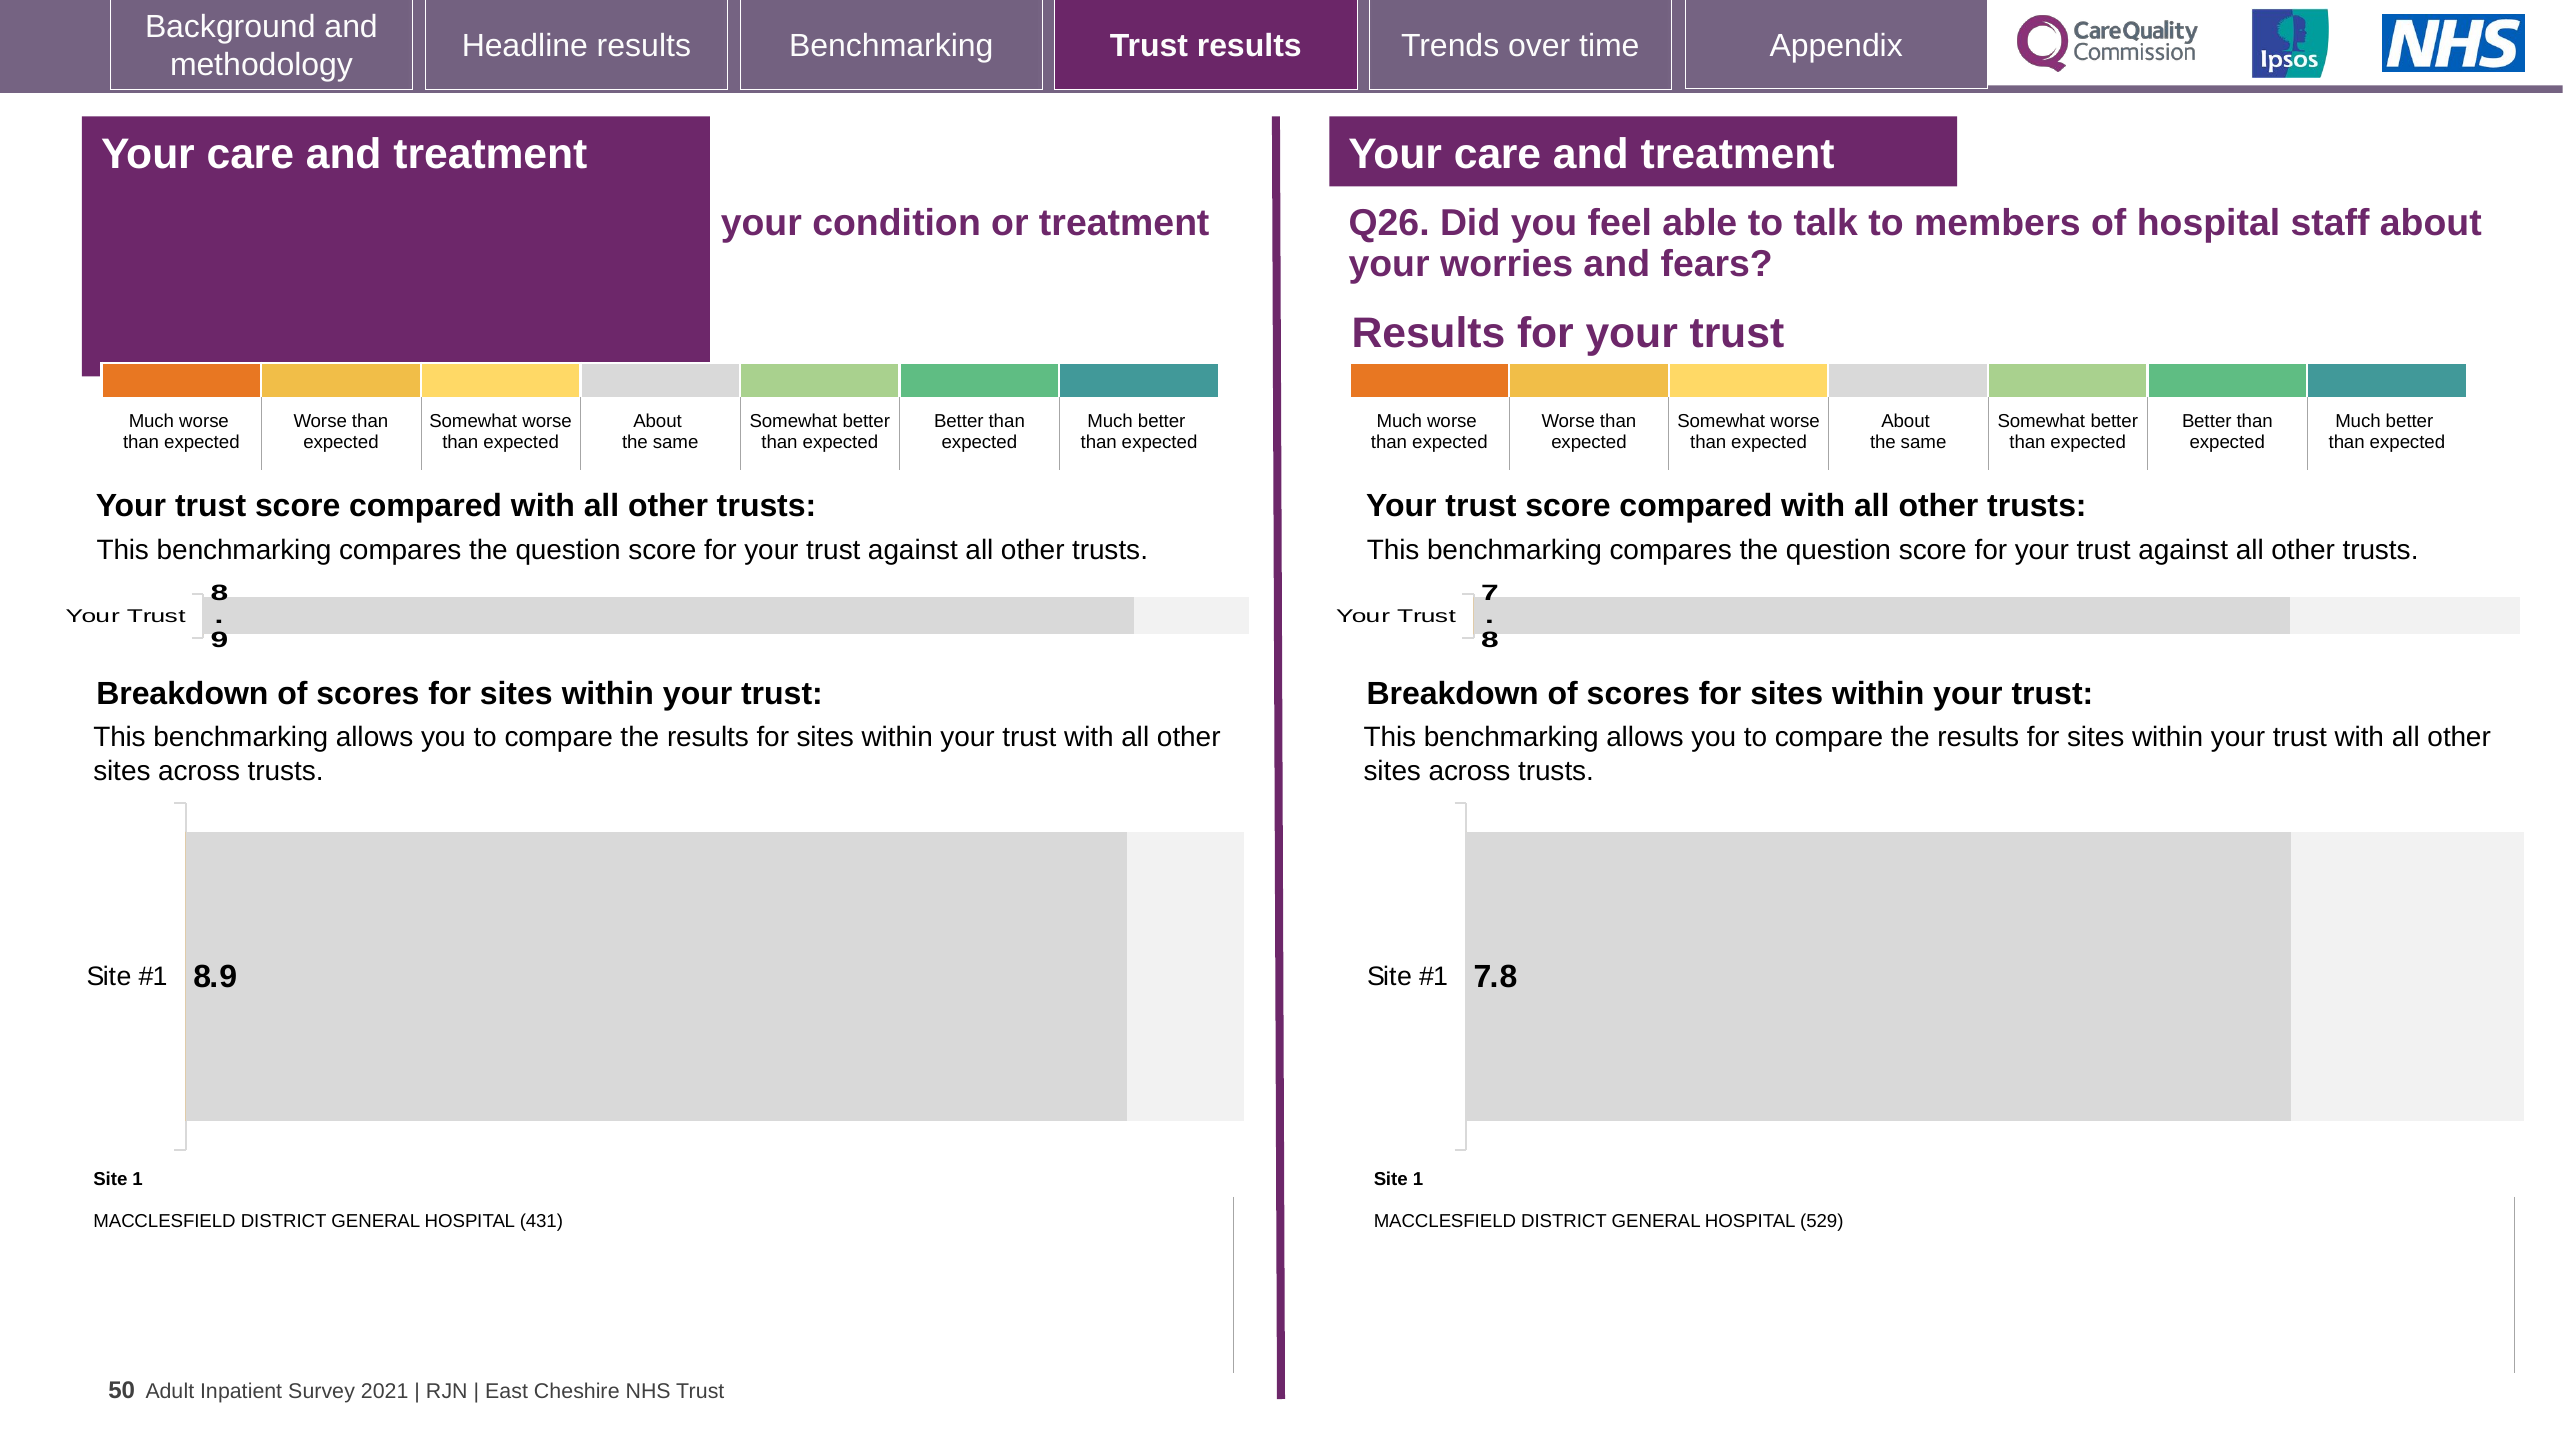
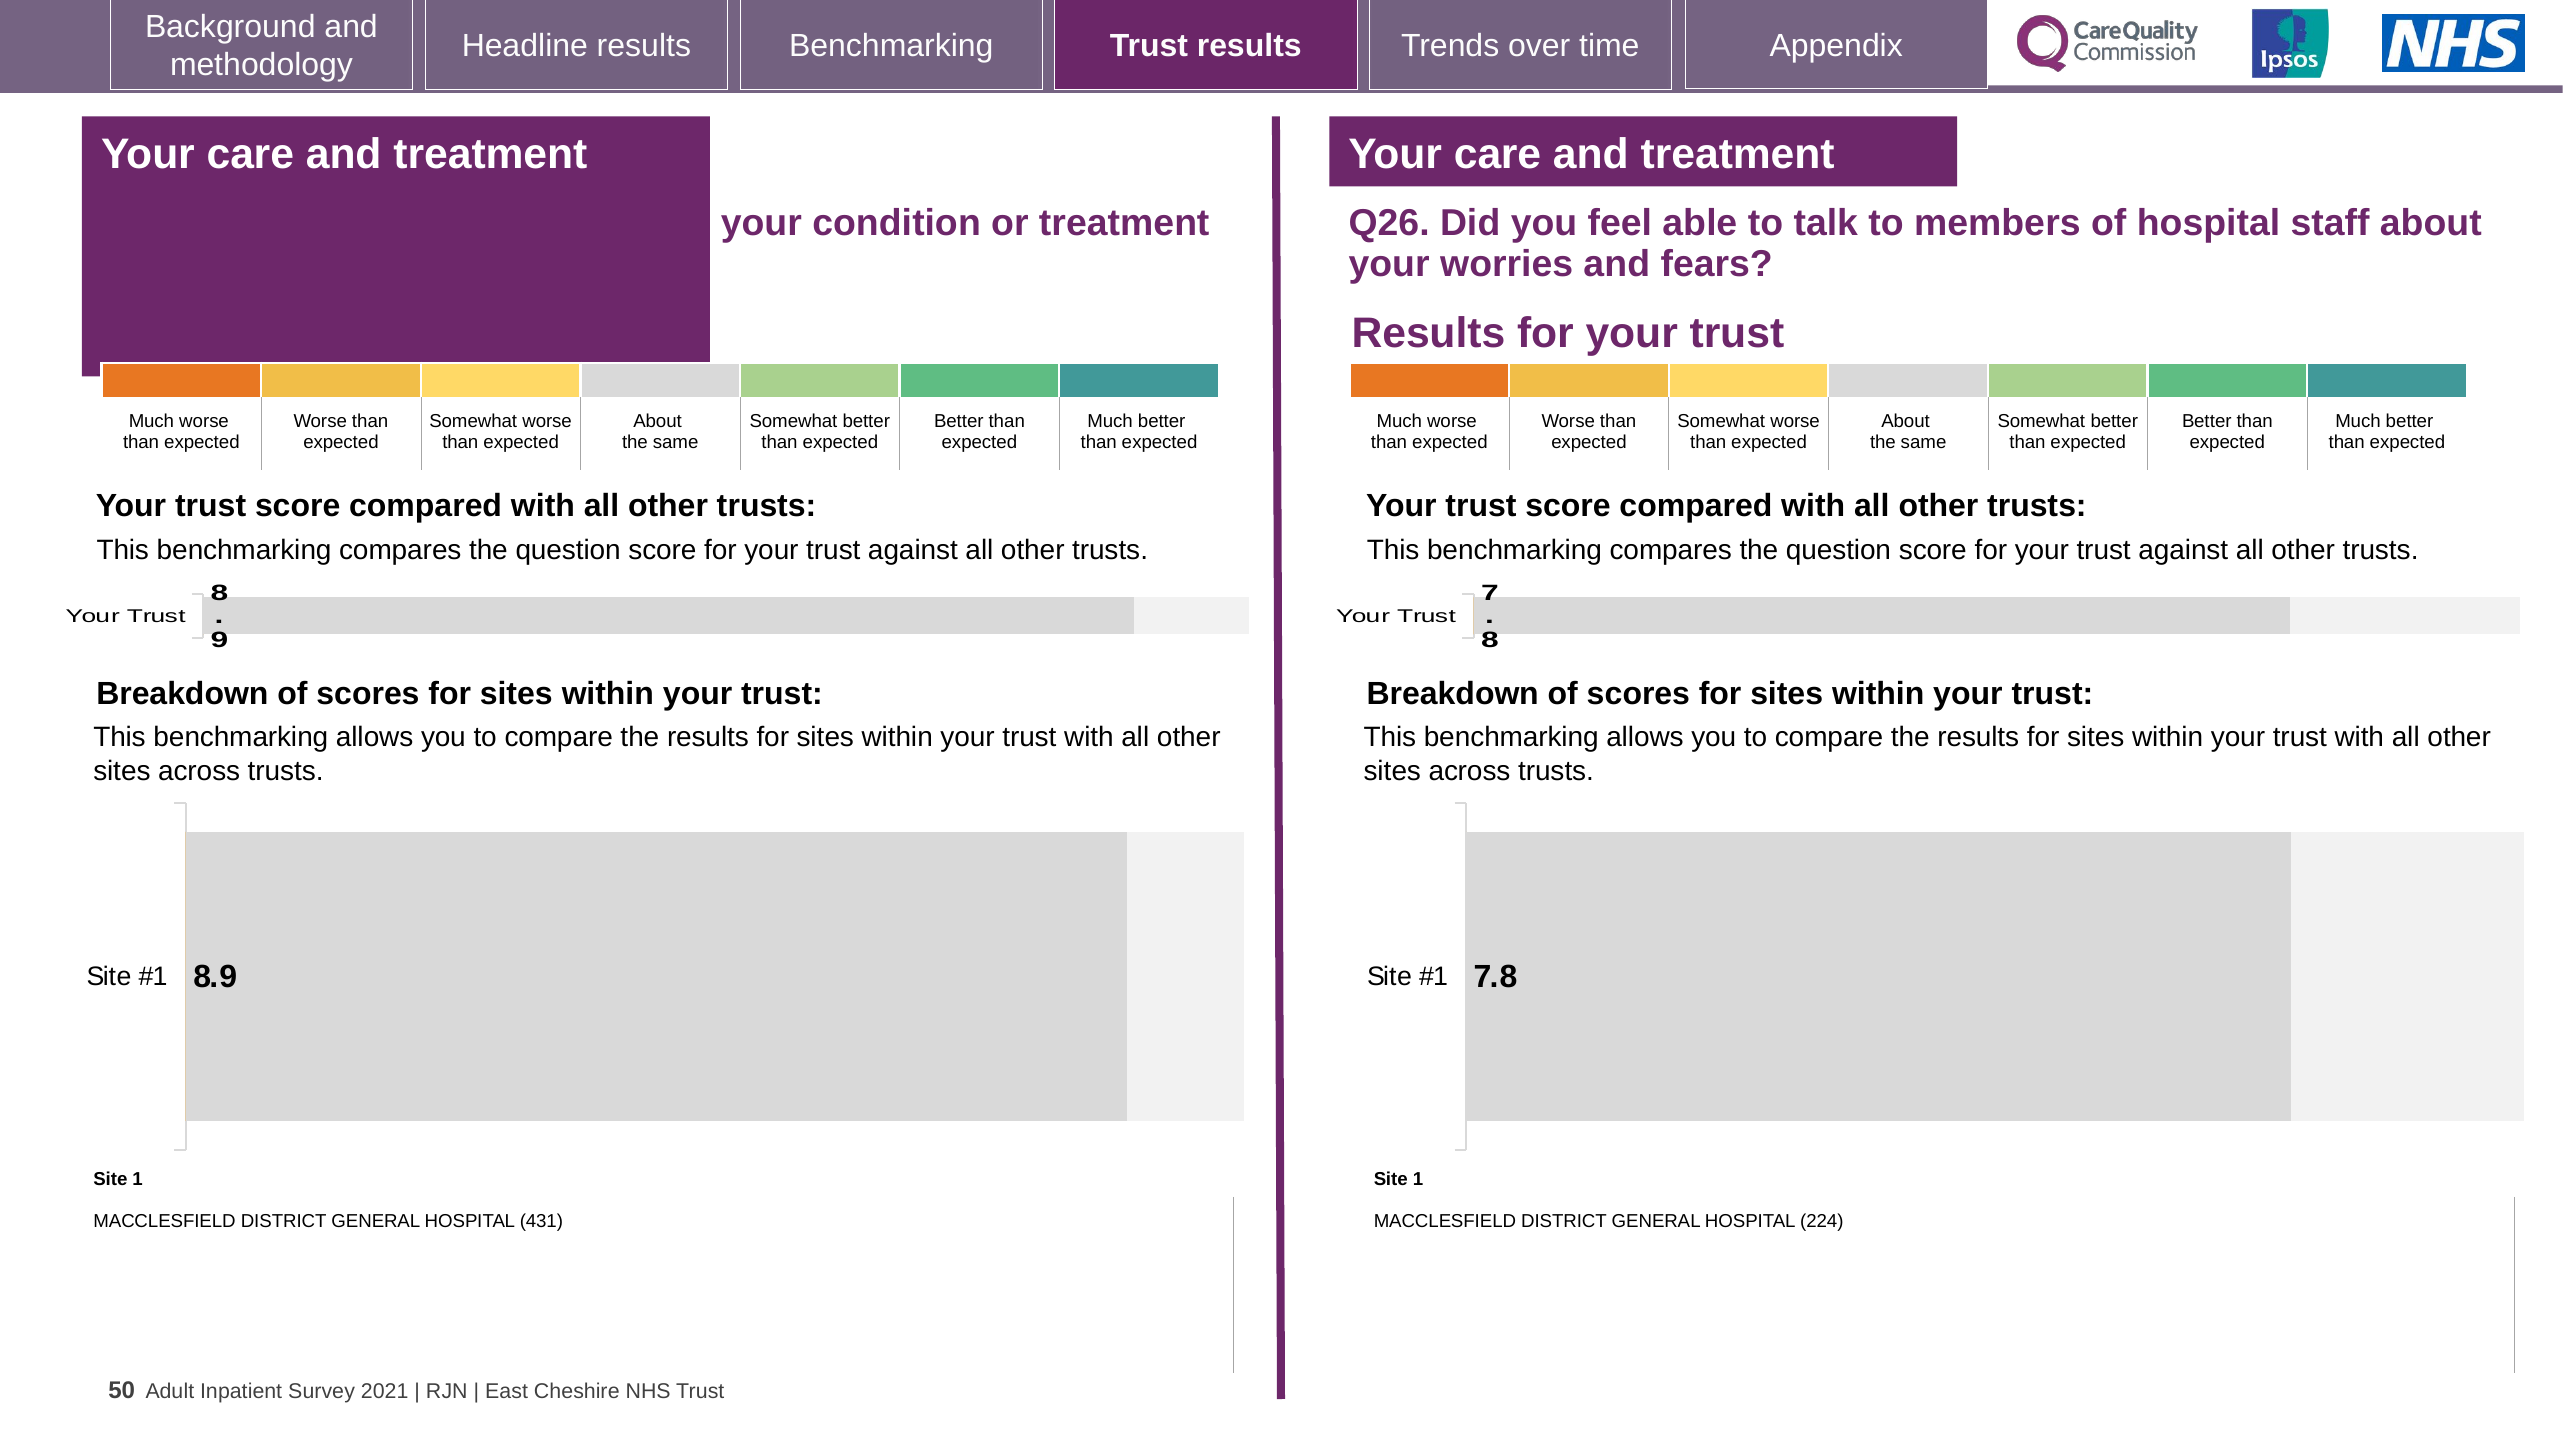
529: 529 -> 224
